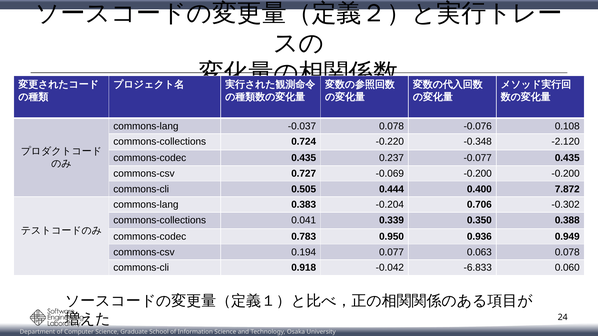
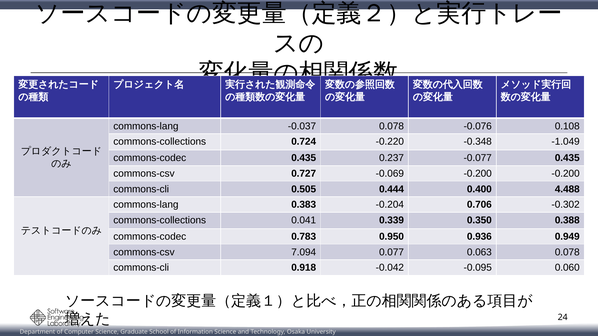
-2.120: -2.120 -> -1.049
7.872: 7.872 -> 4.488
0.194: 0.194 -> 7.094
-6.833: -6.833 -> -0.095
